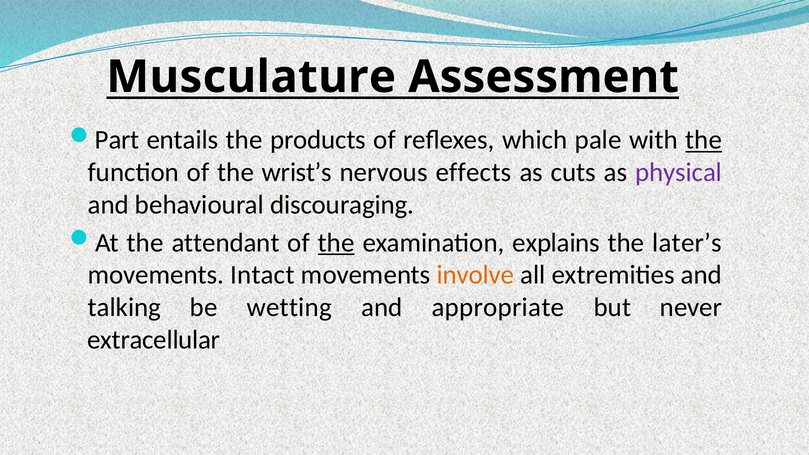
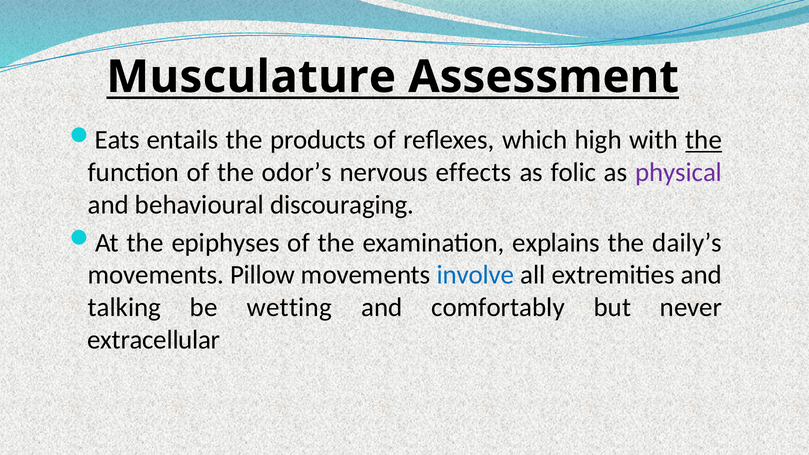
Part: Part -> Eats
pale: pale -> high
wrist’s: wrist’s -> odor’s
cuts: cuts -> folic
attendant: attendant -> epiphyses
the at (336, 243) underline: present -> none
later’s: later’s -> daily’s
Intact: Intact -> Pillow
involve colour: orange -> blue
appropriate: appropriate -> comfortably
